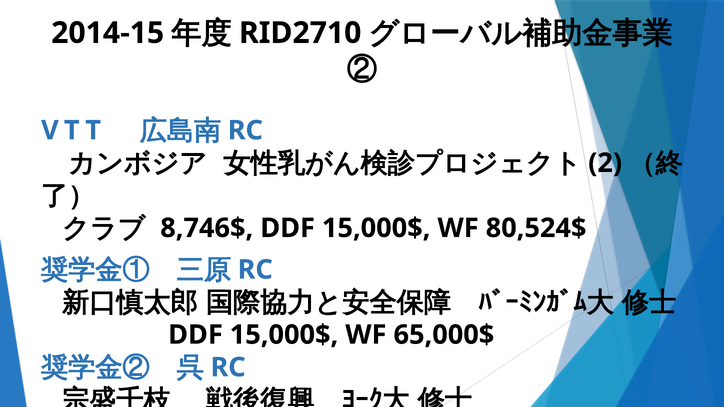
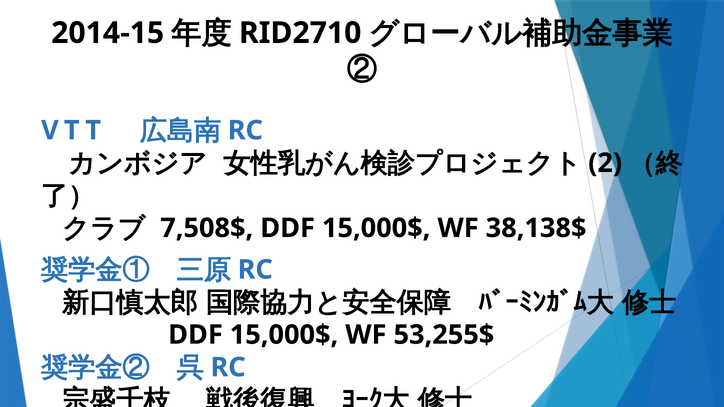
8,746$: 8,746$ -> 7,508$
80,524$: 80,524$ -> 38,138$
65,000$: 65,000$ -> 53,255$
